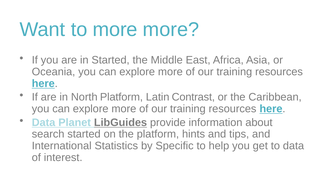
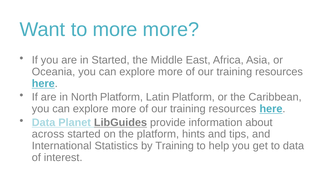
Latin Contrast: Contrast -> Platform
search: search -> across
by Specific: Specific -> Training
